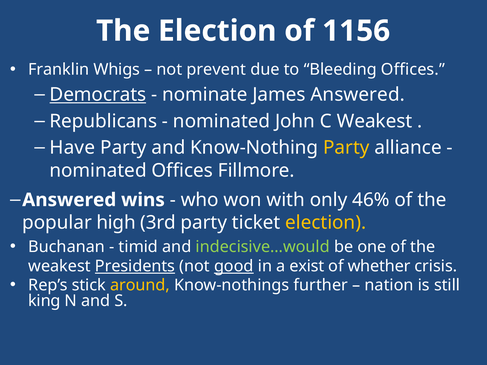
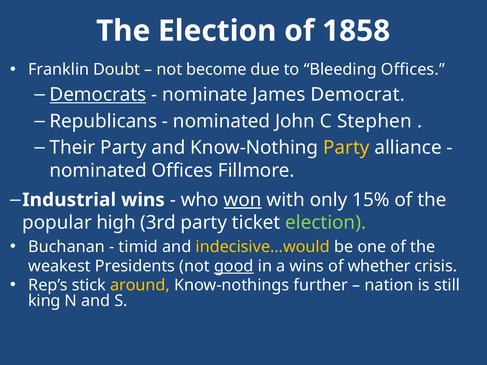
1156: 1156 -> 1858
Whigs: Whigs -> Doubt
prevent: prevent -> become
James Answered: Answered -> Democrat
C Weakest: Weakest -> Stephen
Have: Have -> Their
Answered at (69, 200): Answered -> Industrial
won underline: none -> present
46%: 46% -> 15%
election at (326, 223) colour: yellow -> light green
indecisive…would colour: light green -> yellow
Presidents underline: present -> none
a exist: exist -> wins
